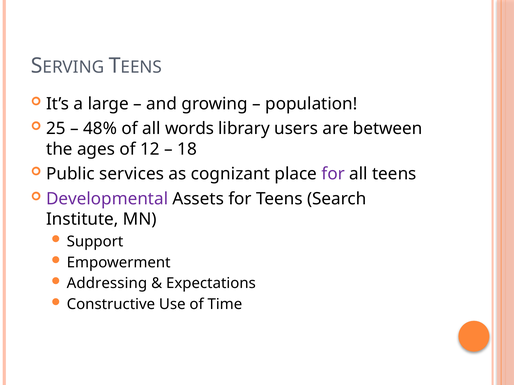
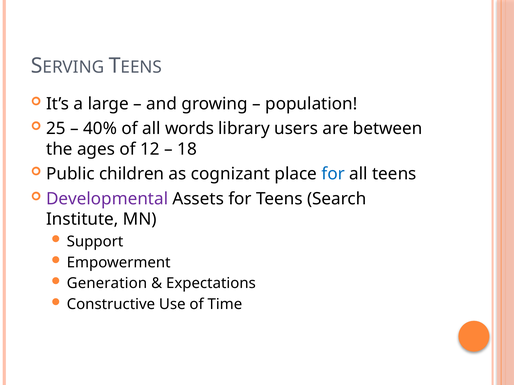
48%: 48% -> 40%
services: services -> children
for at (333, 174) colour: purple -> blue
Addressing: Addressing -> Generation
